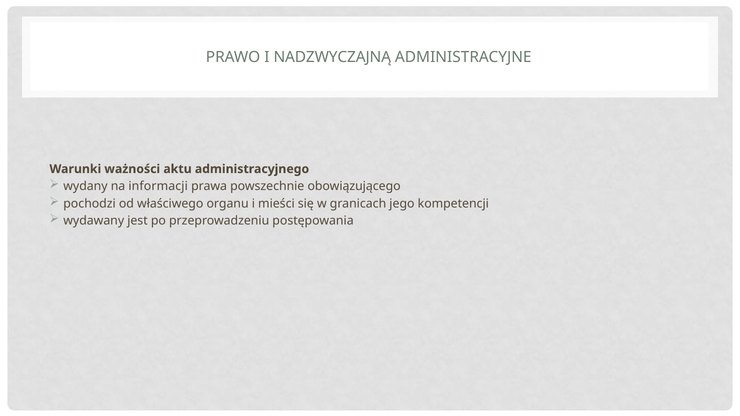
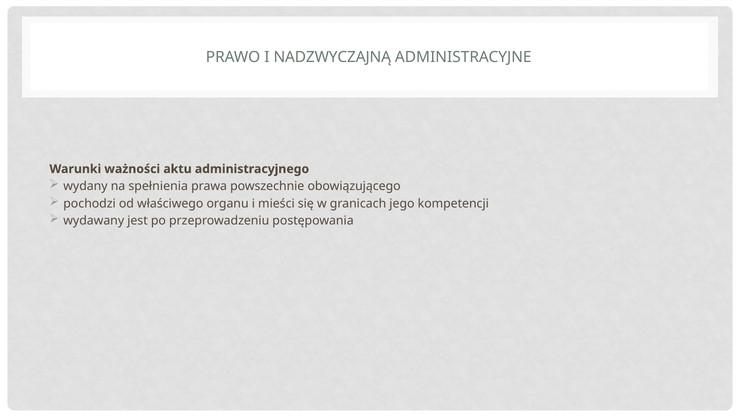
informacji: informacji -> spełnienia
